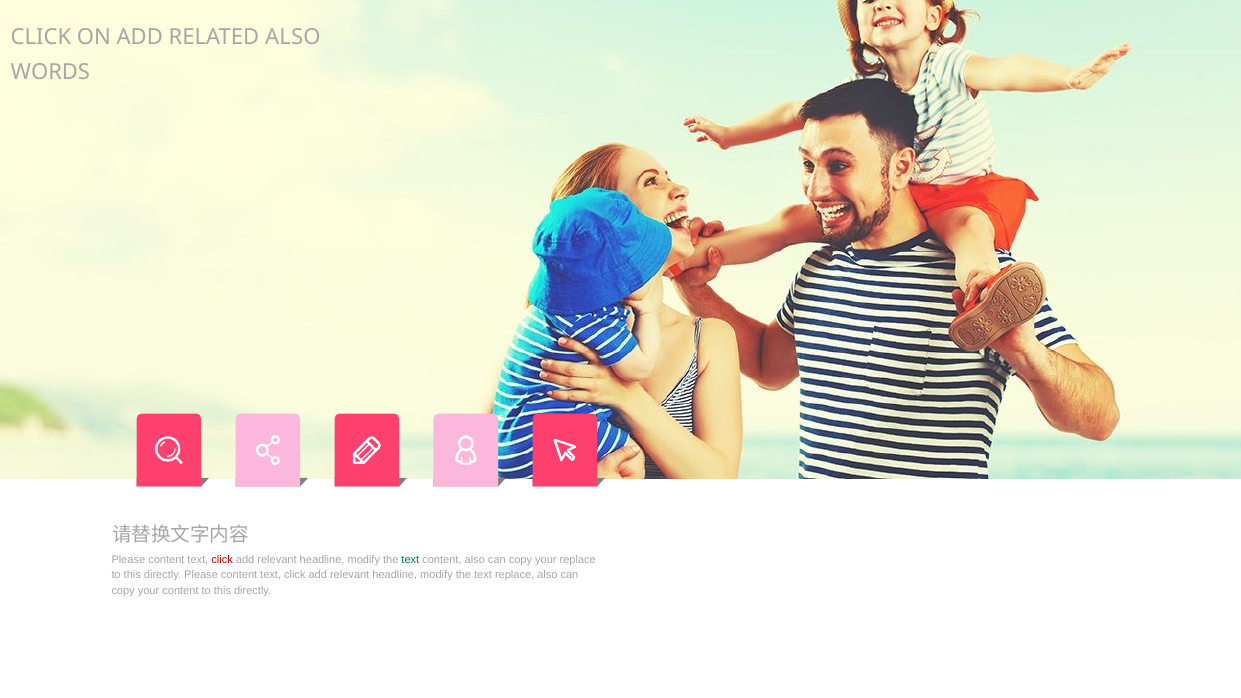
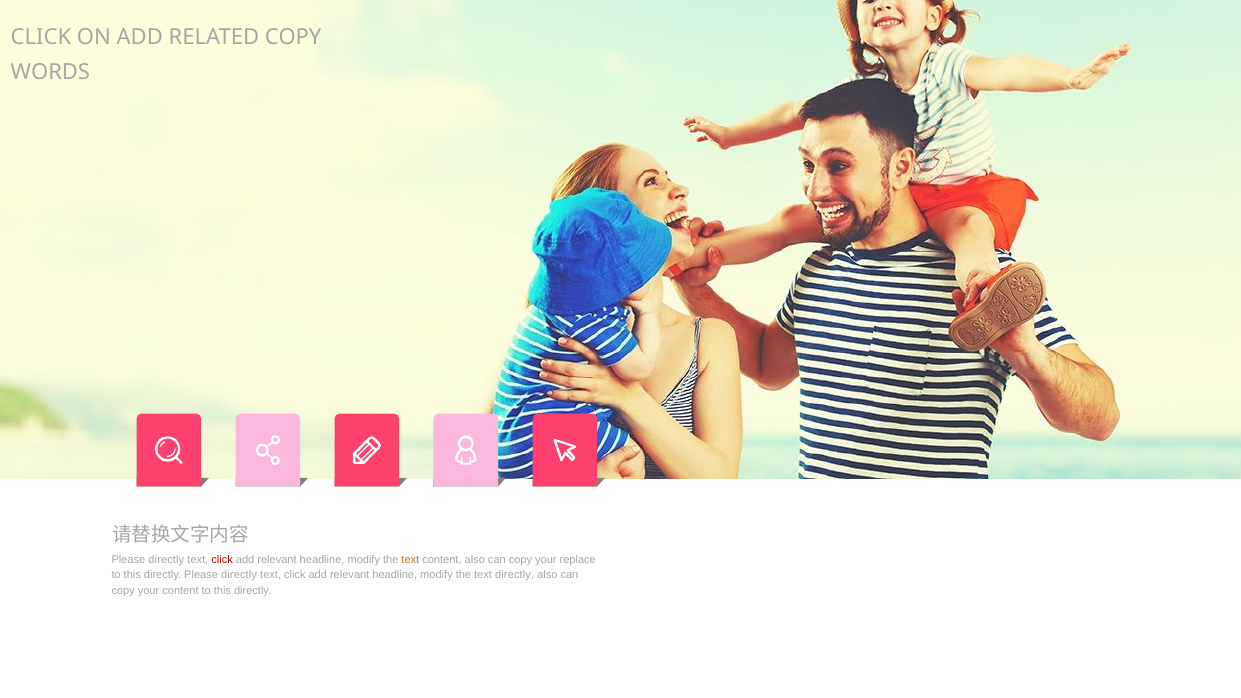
RELATED ALSO: ALSO -> COPY
content at (166, 559): content -> directly
text at (410, 559) colour: green -> orange
directly Please content: content -> directly
text replace: replace -> directly
